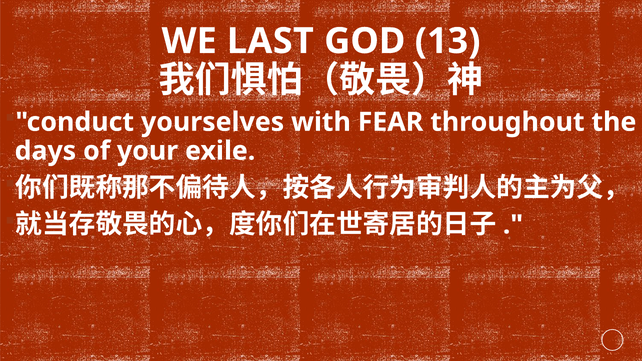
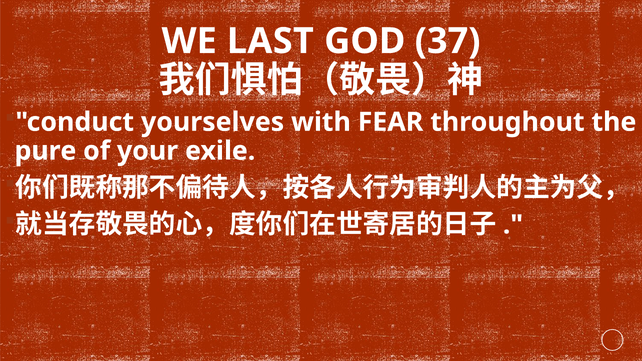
13: 13 -> 37
days: days -> pure
